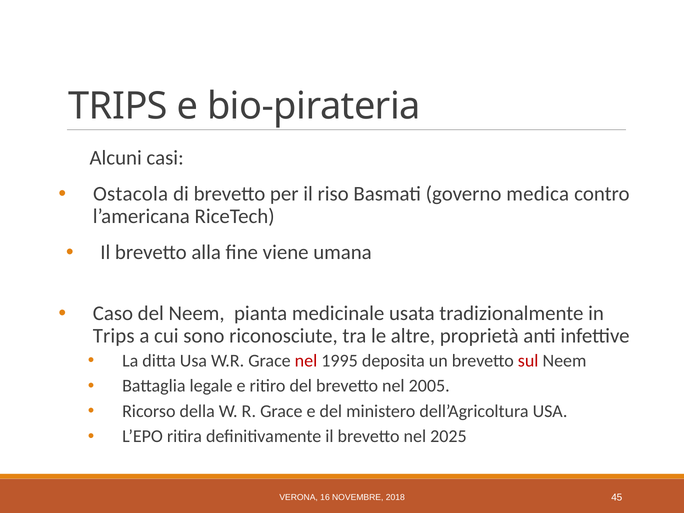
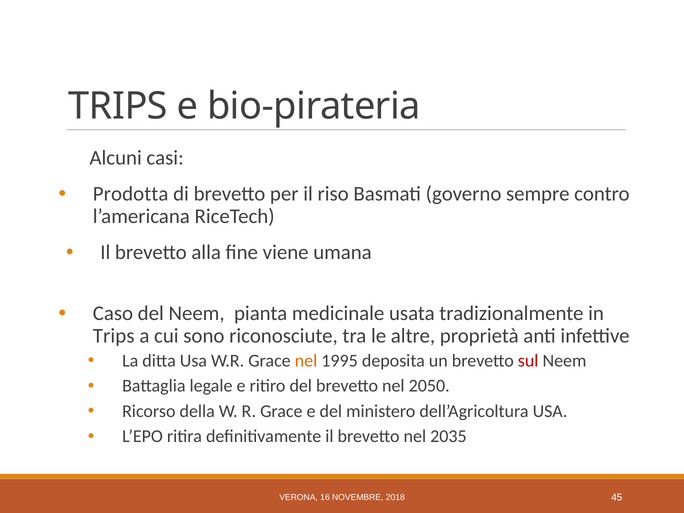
Ostacola: Ostacola -> Prodotta
medica: medica -> sempre
nel at (306, 361) colour: red -> orange
2005: 2005 -> 2050
2025: 2025 -> 2035
